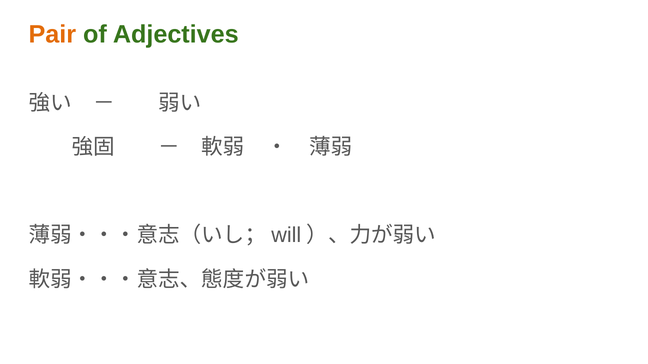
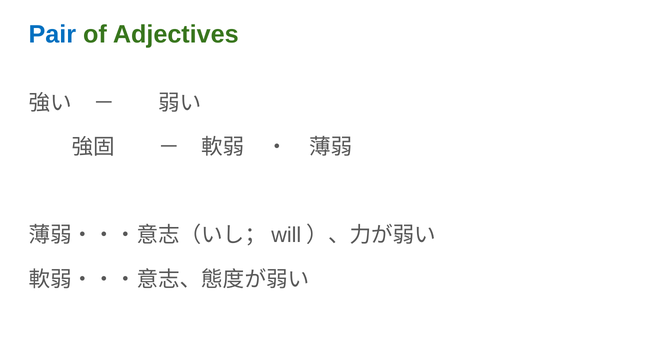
Pair colour: orange -> blue
